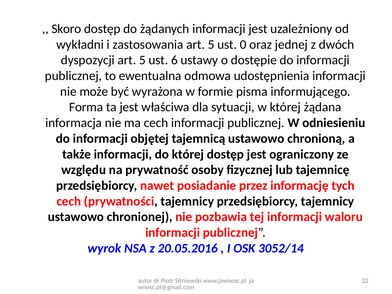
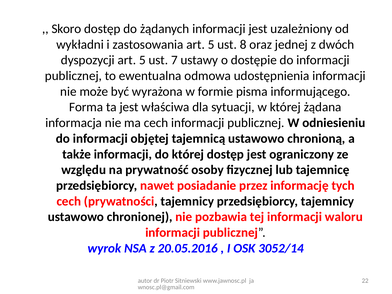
0: 0 -> 8
6: 6 -> 7
